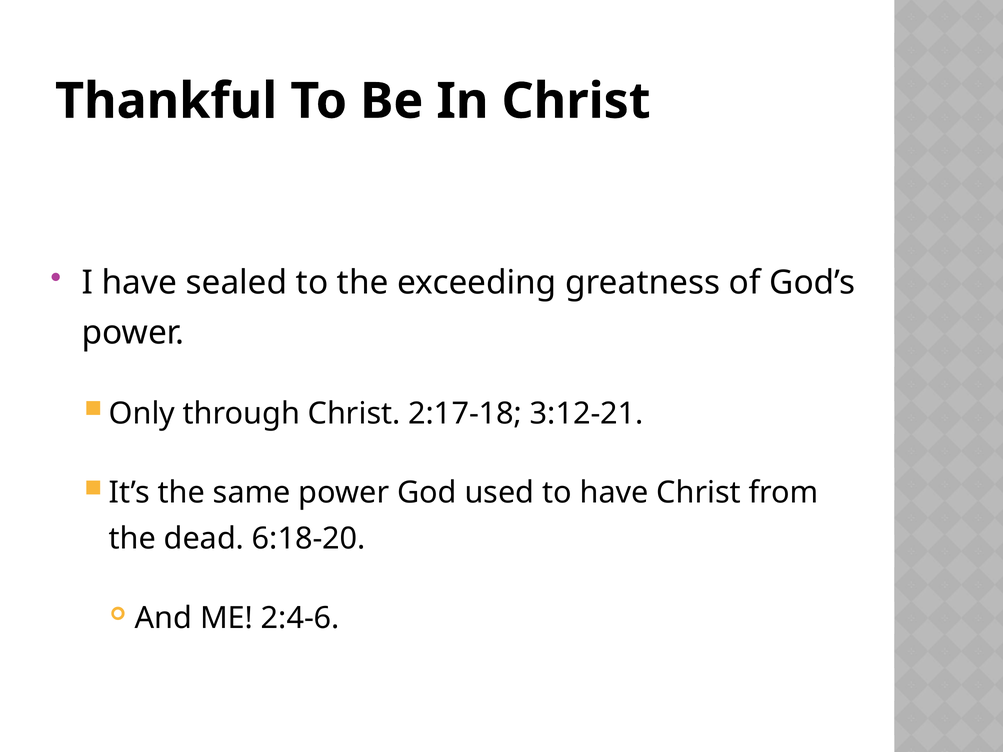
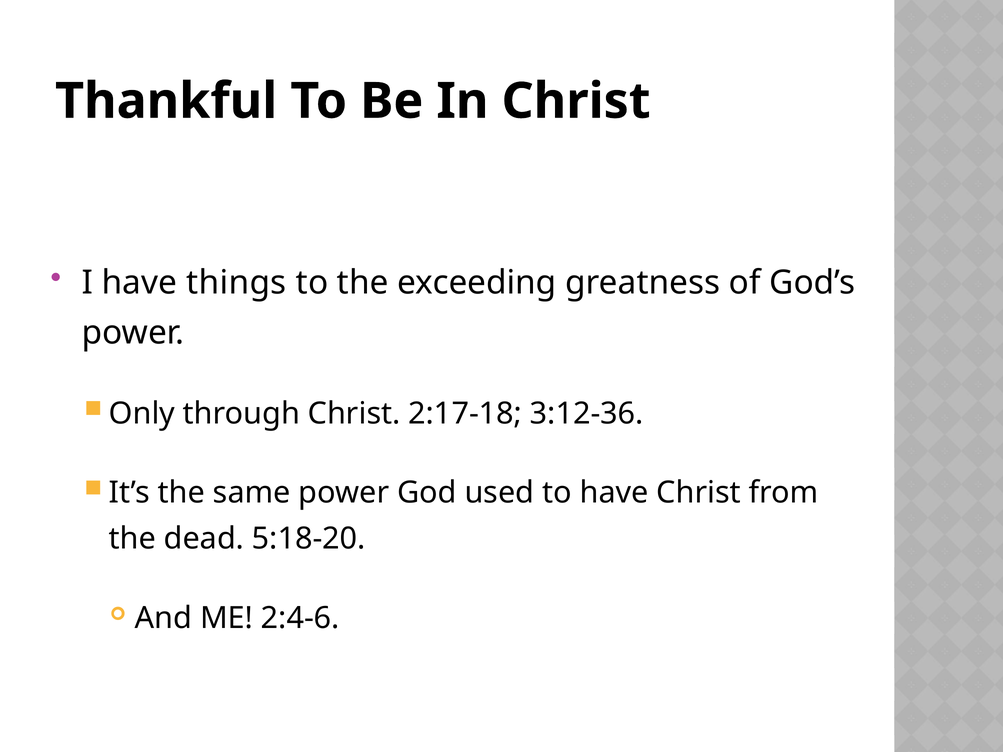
sealed: sealed -> things
3:12-21: 3:12-21 -> 3:12-36
6:18-20: 6:18-20 -> 5:18-20
